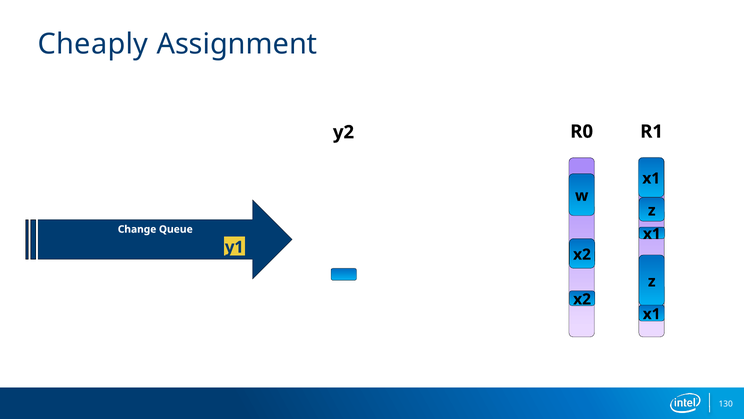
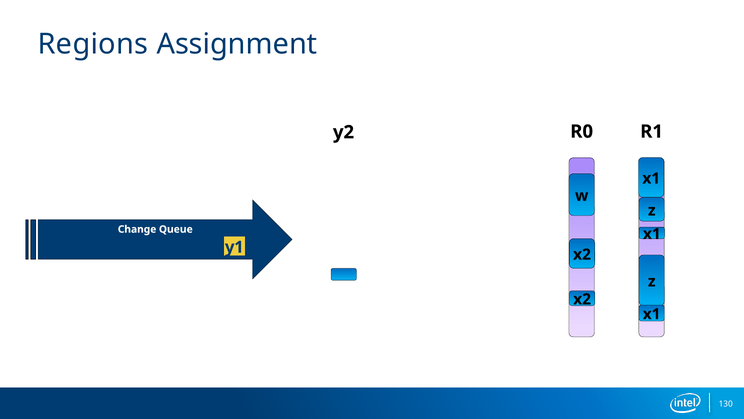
Cheaply: Cheaply -> Regions
